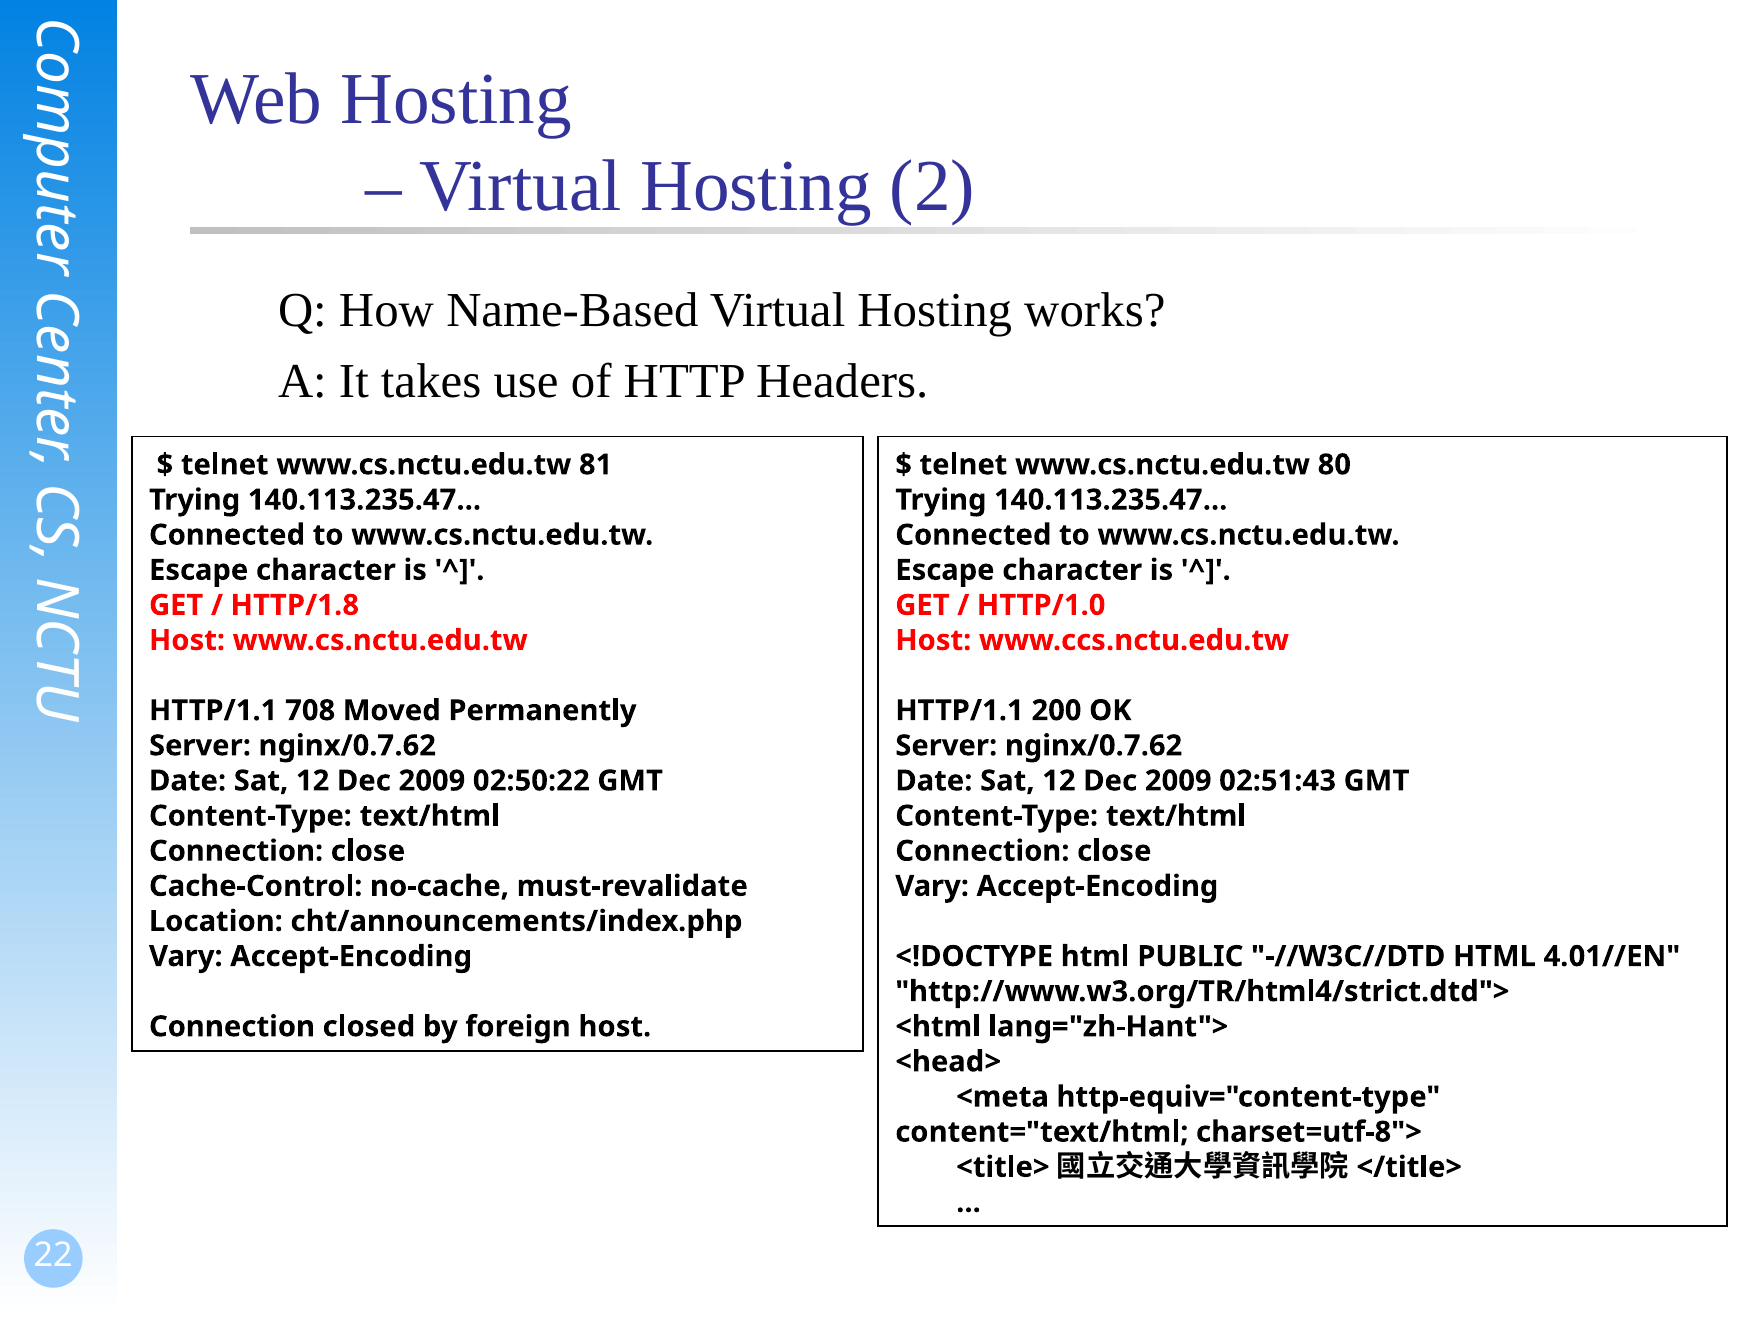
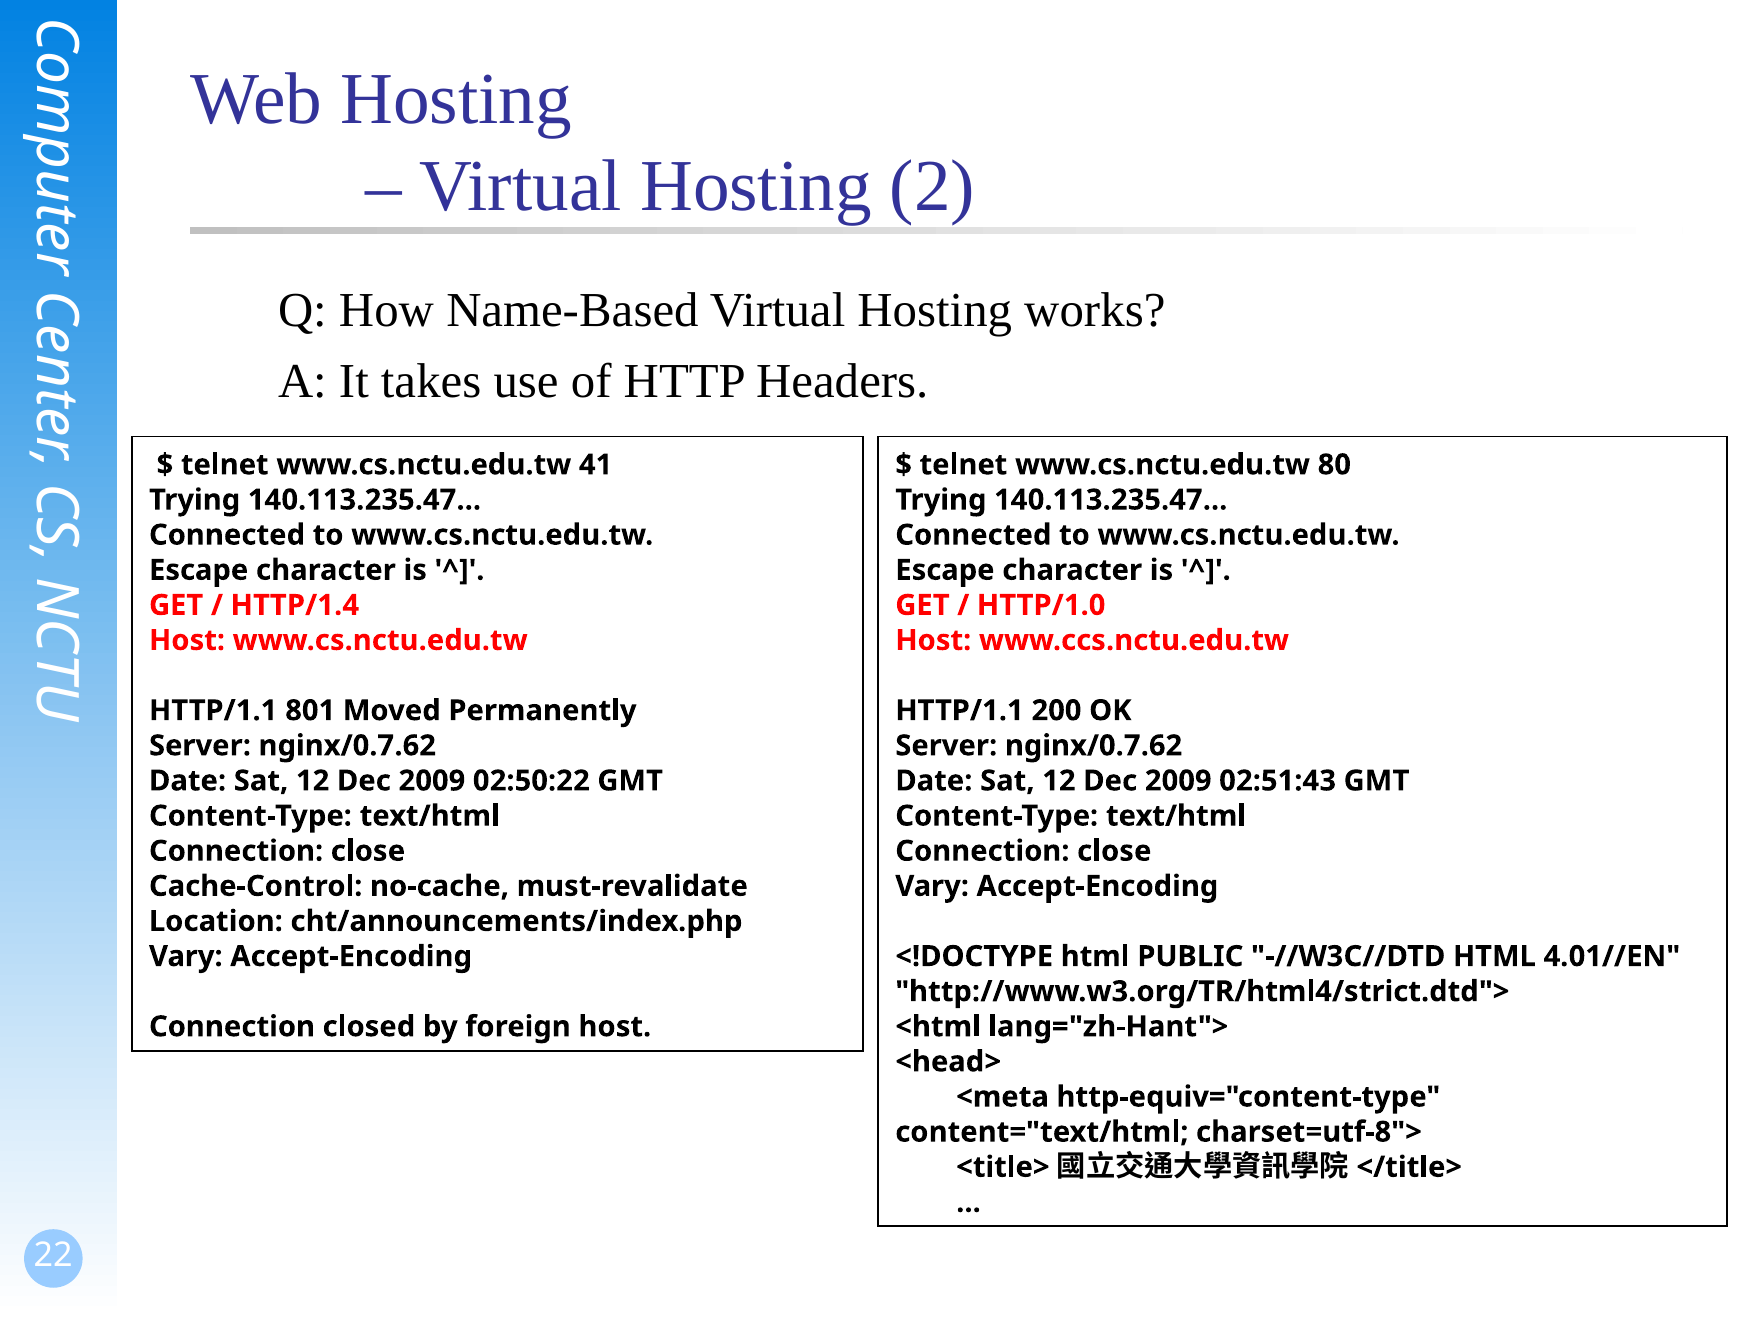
81: 81 -> 41
HTTP/1.8: HTTP/1.8 -> HTTP/1.4
708: 708 -> 801
